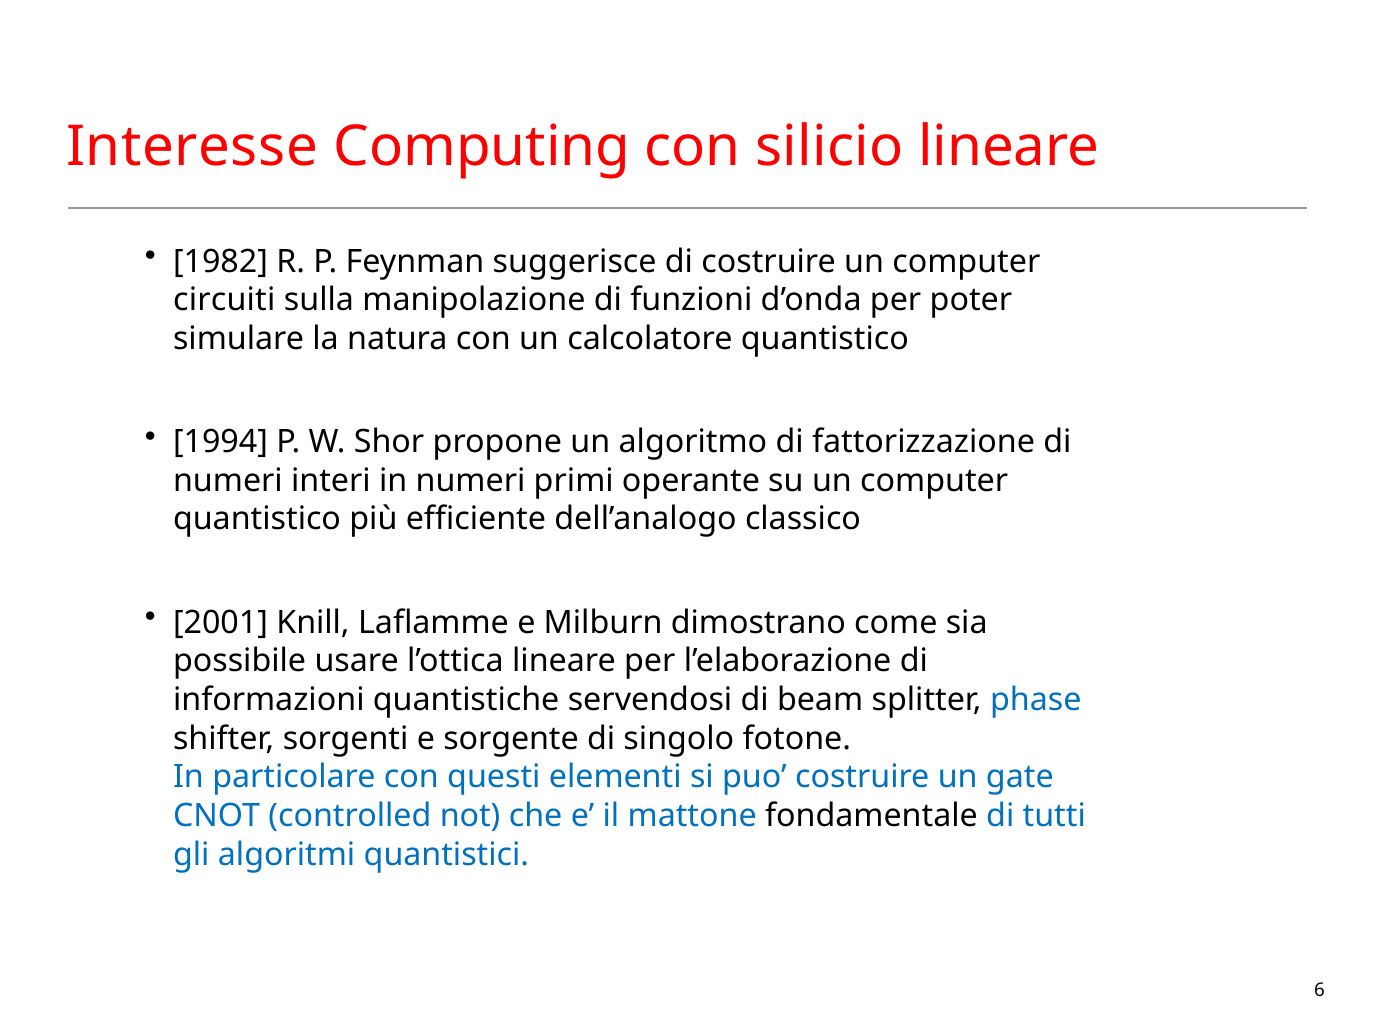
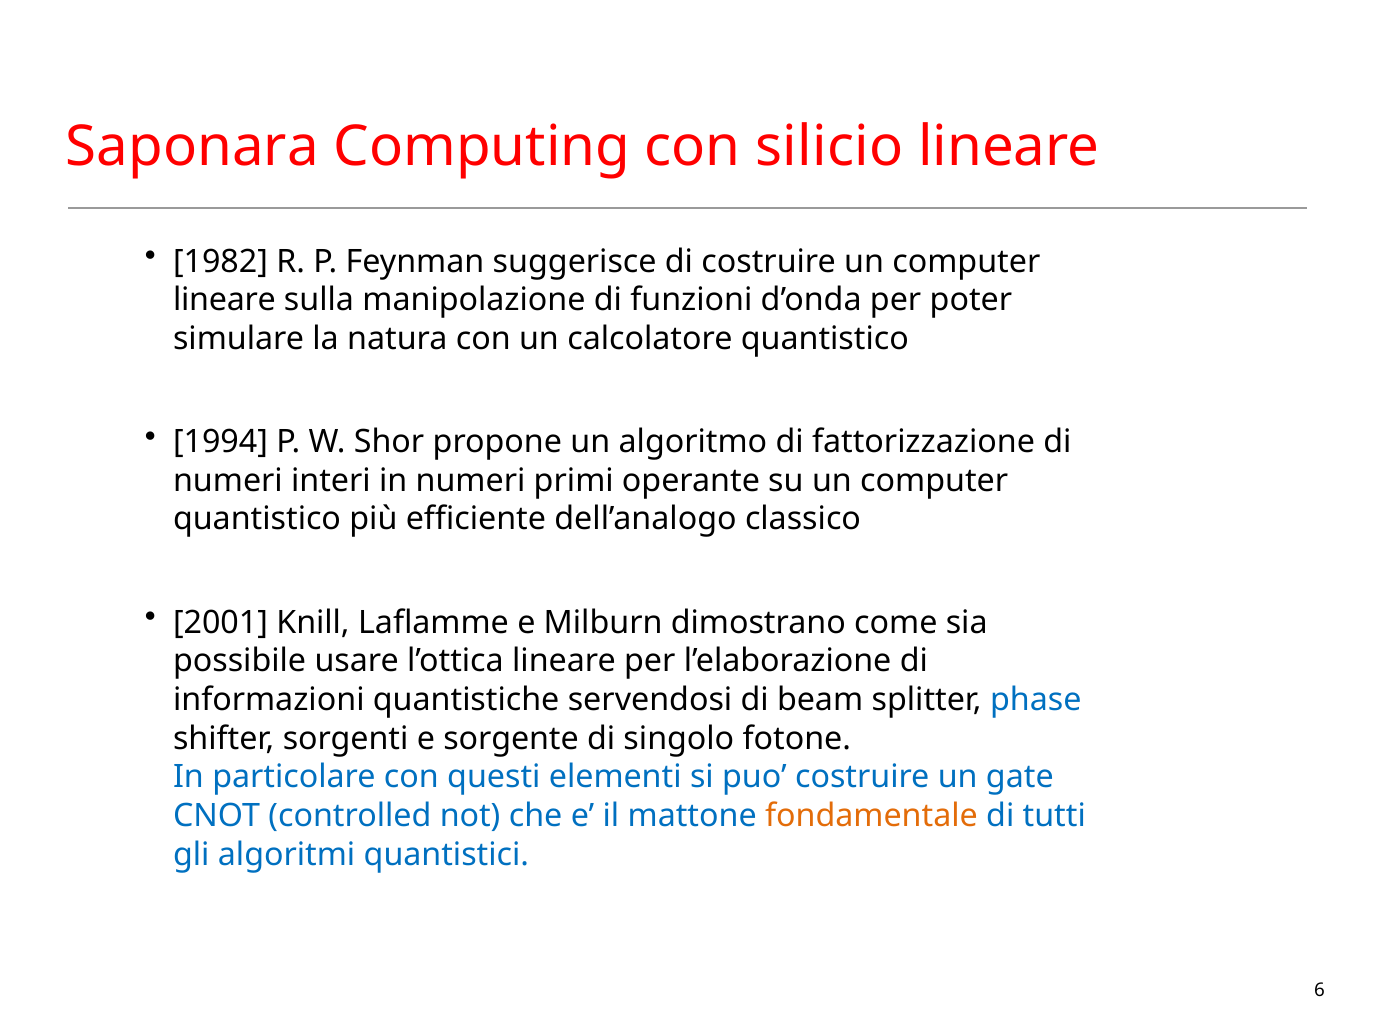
Interesse: Interesse -> Saponara
circuiti at (224, 300): circuiti -> lineare
fondamentale colour: black -> orange
